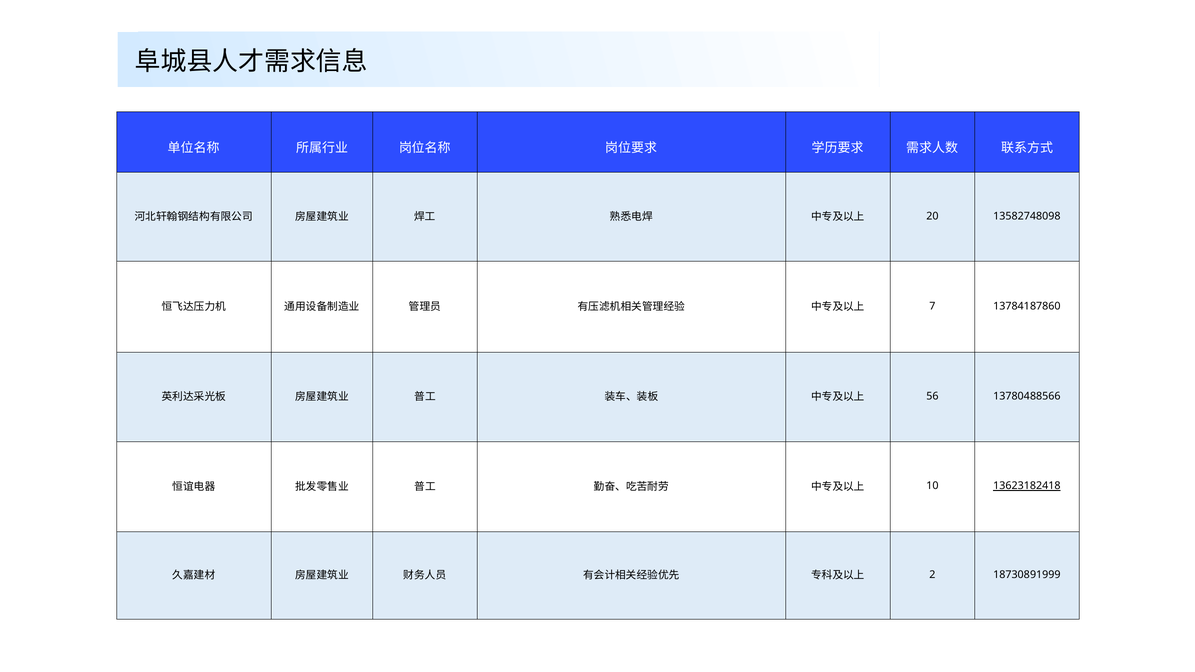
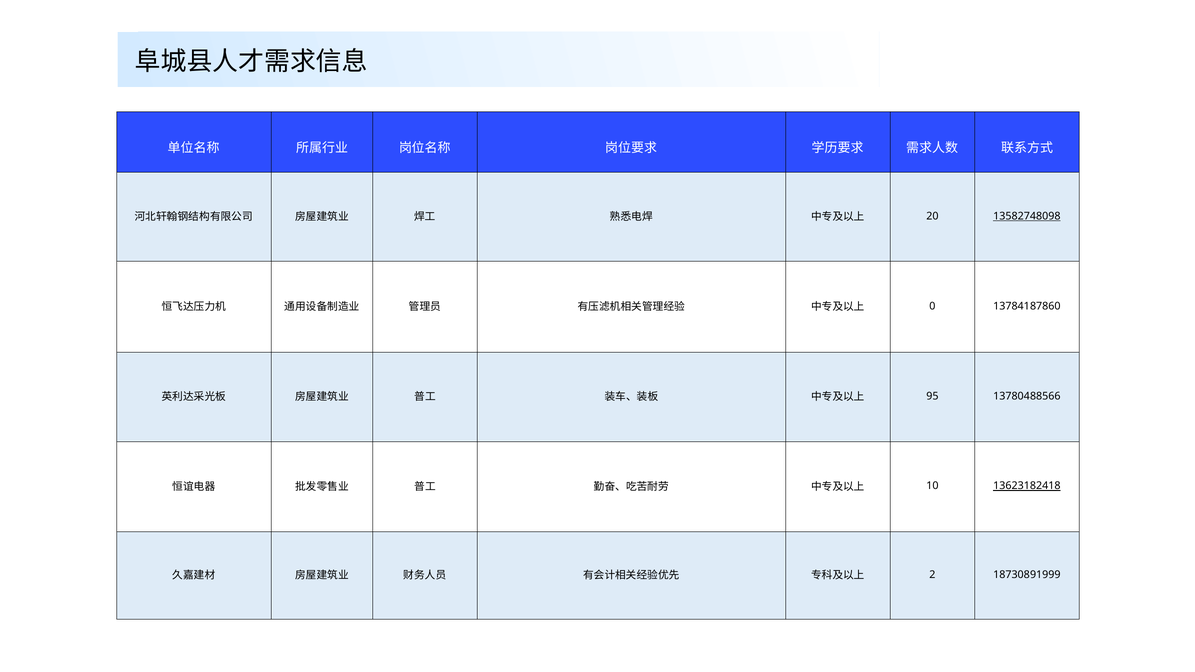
13582748098 underline: none -> present
7: 7 -> 0
56: 56 -> 95
